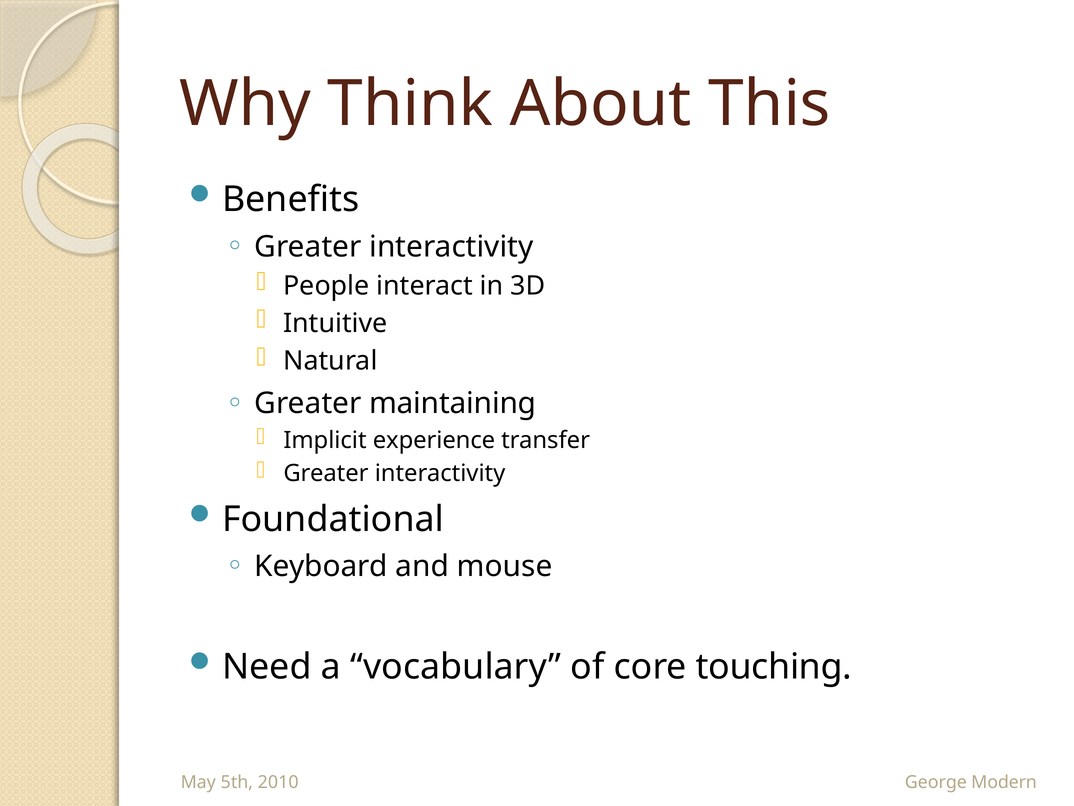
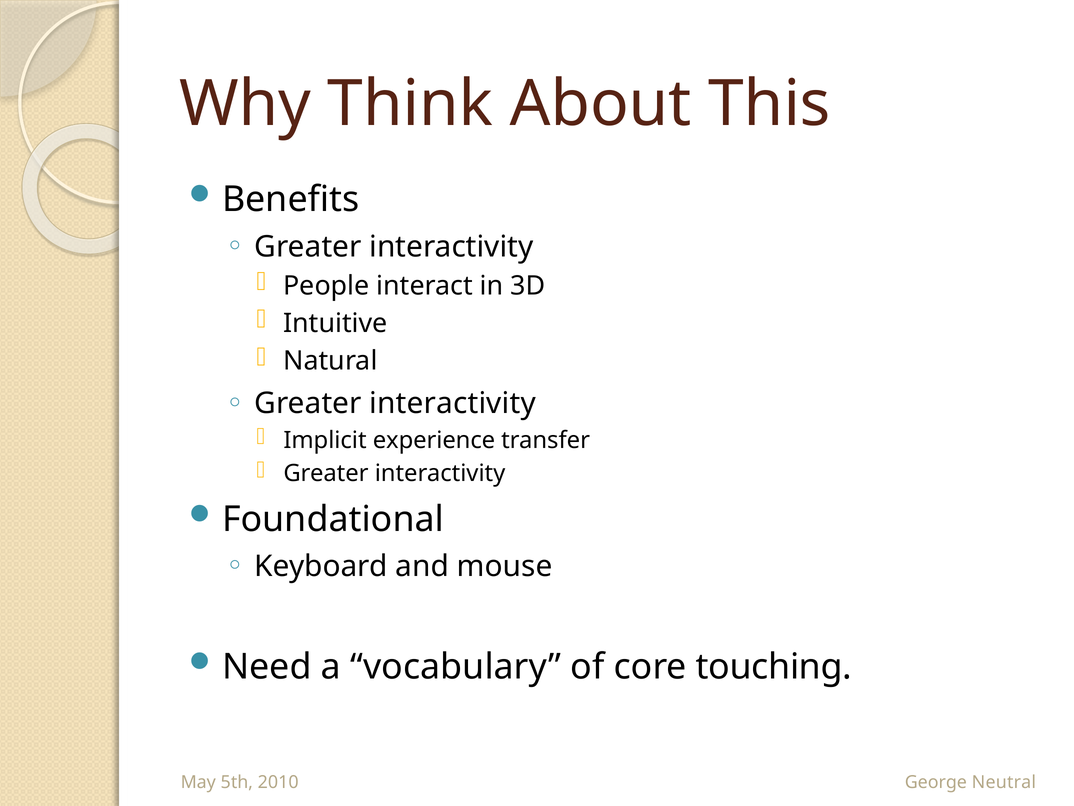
maintaining at (453, 403): maintaining -> interactivity
Modern: Modern -> Neutral
